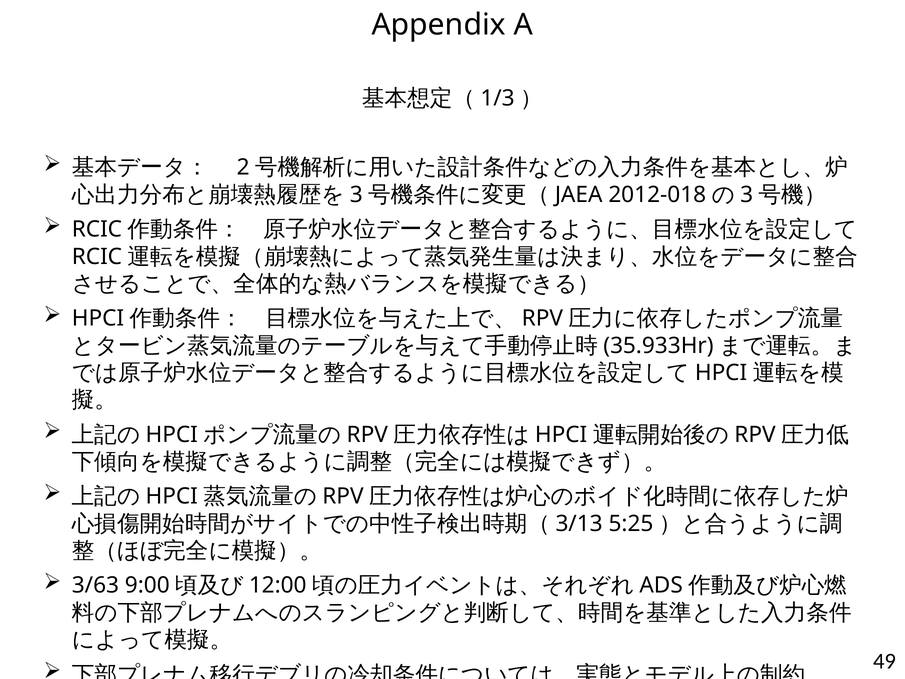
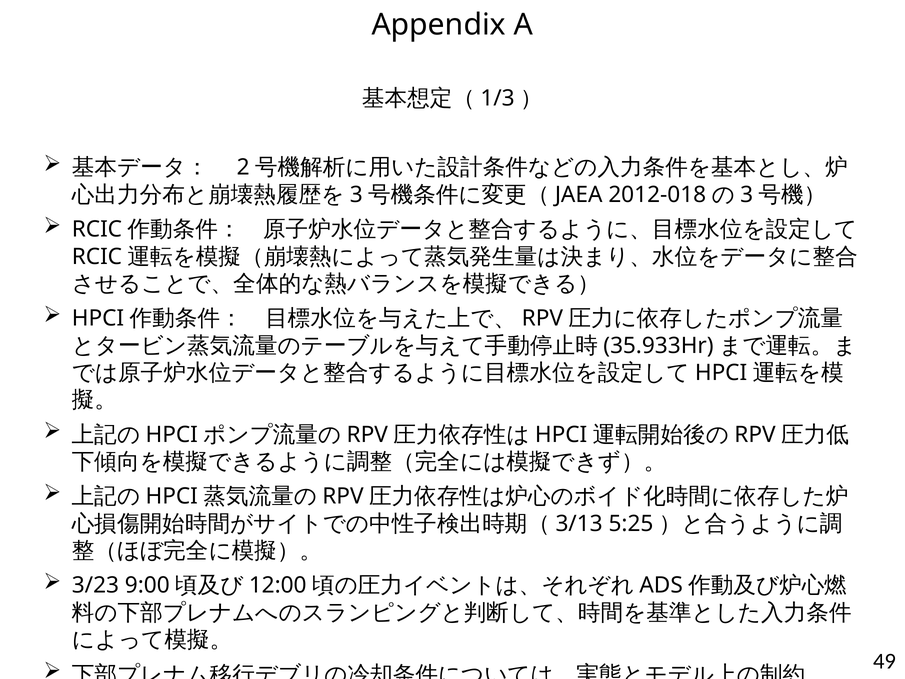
3/63: 3/63 -> 3/23
